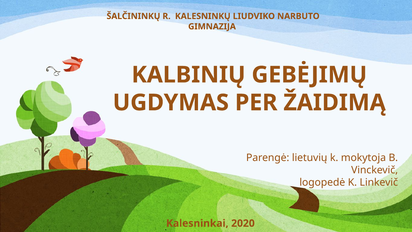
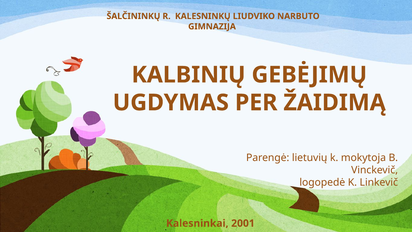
2020: 2020 -> 2001
